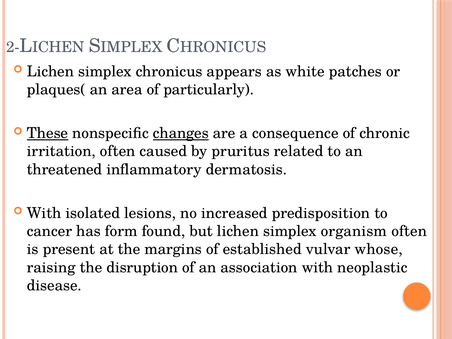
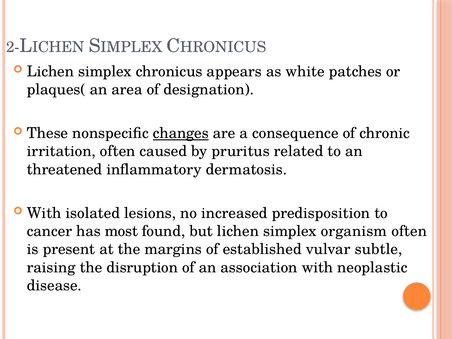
particularly: particularly -> designation
These underline: present -> none
form: form -> most
whose: whose -> subtle
